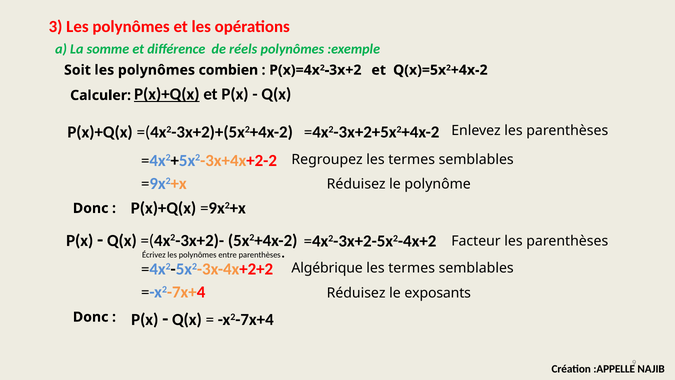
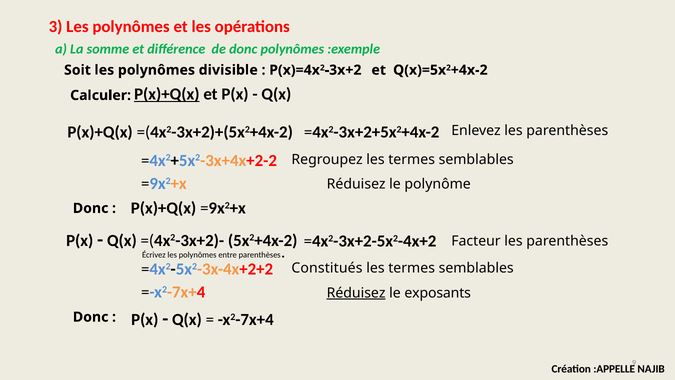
de réels: réels -> donc
combien: combien -> divisible
Algébrique: Algébrique -> Constitués
Réduisez at (356, 293) underline: none -> present
